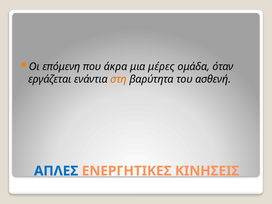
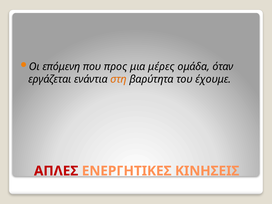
άκρα: άκρα -> προς
ασθενή: ασθενή -> έχουμε
ΑΠΛΕΣ colour: blue -> red
